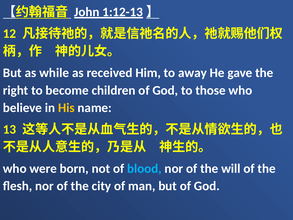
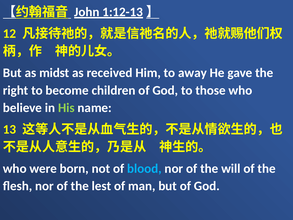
while: while -> midst
His colour: yellow -> light green
city: city -> lest
